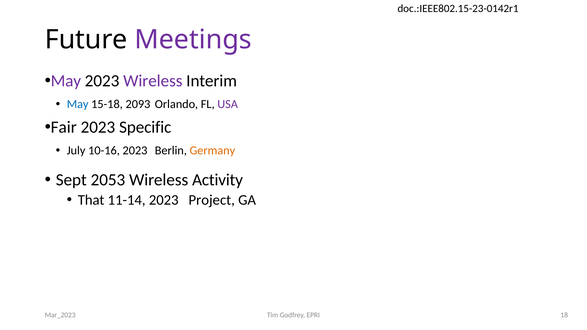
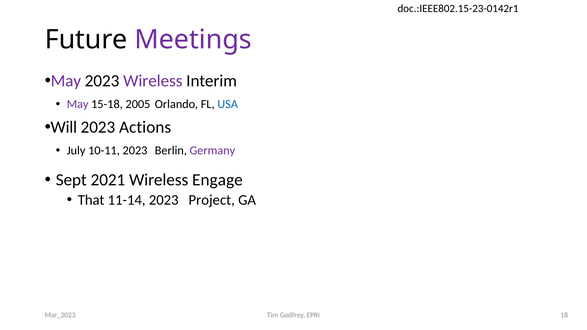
May at (78, 104) colour: blue -> purple
2093: 2093 -> 2005
USA colour: purple -> blue
Fair: Fair -> Will
Specific: Specific -> Actions
10-16: 10-16 -> 10-11
Germany colour: orange -> purple
2053: 2053 -> 2021
Activity: Activity -> Engage
